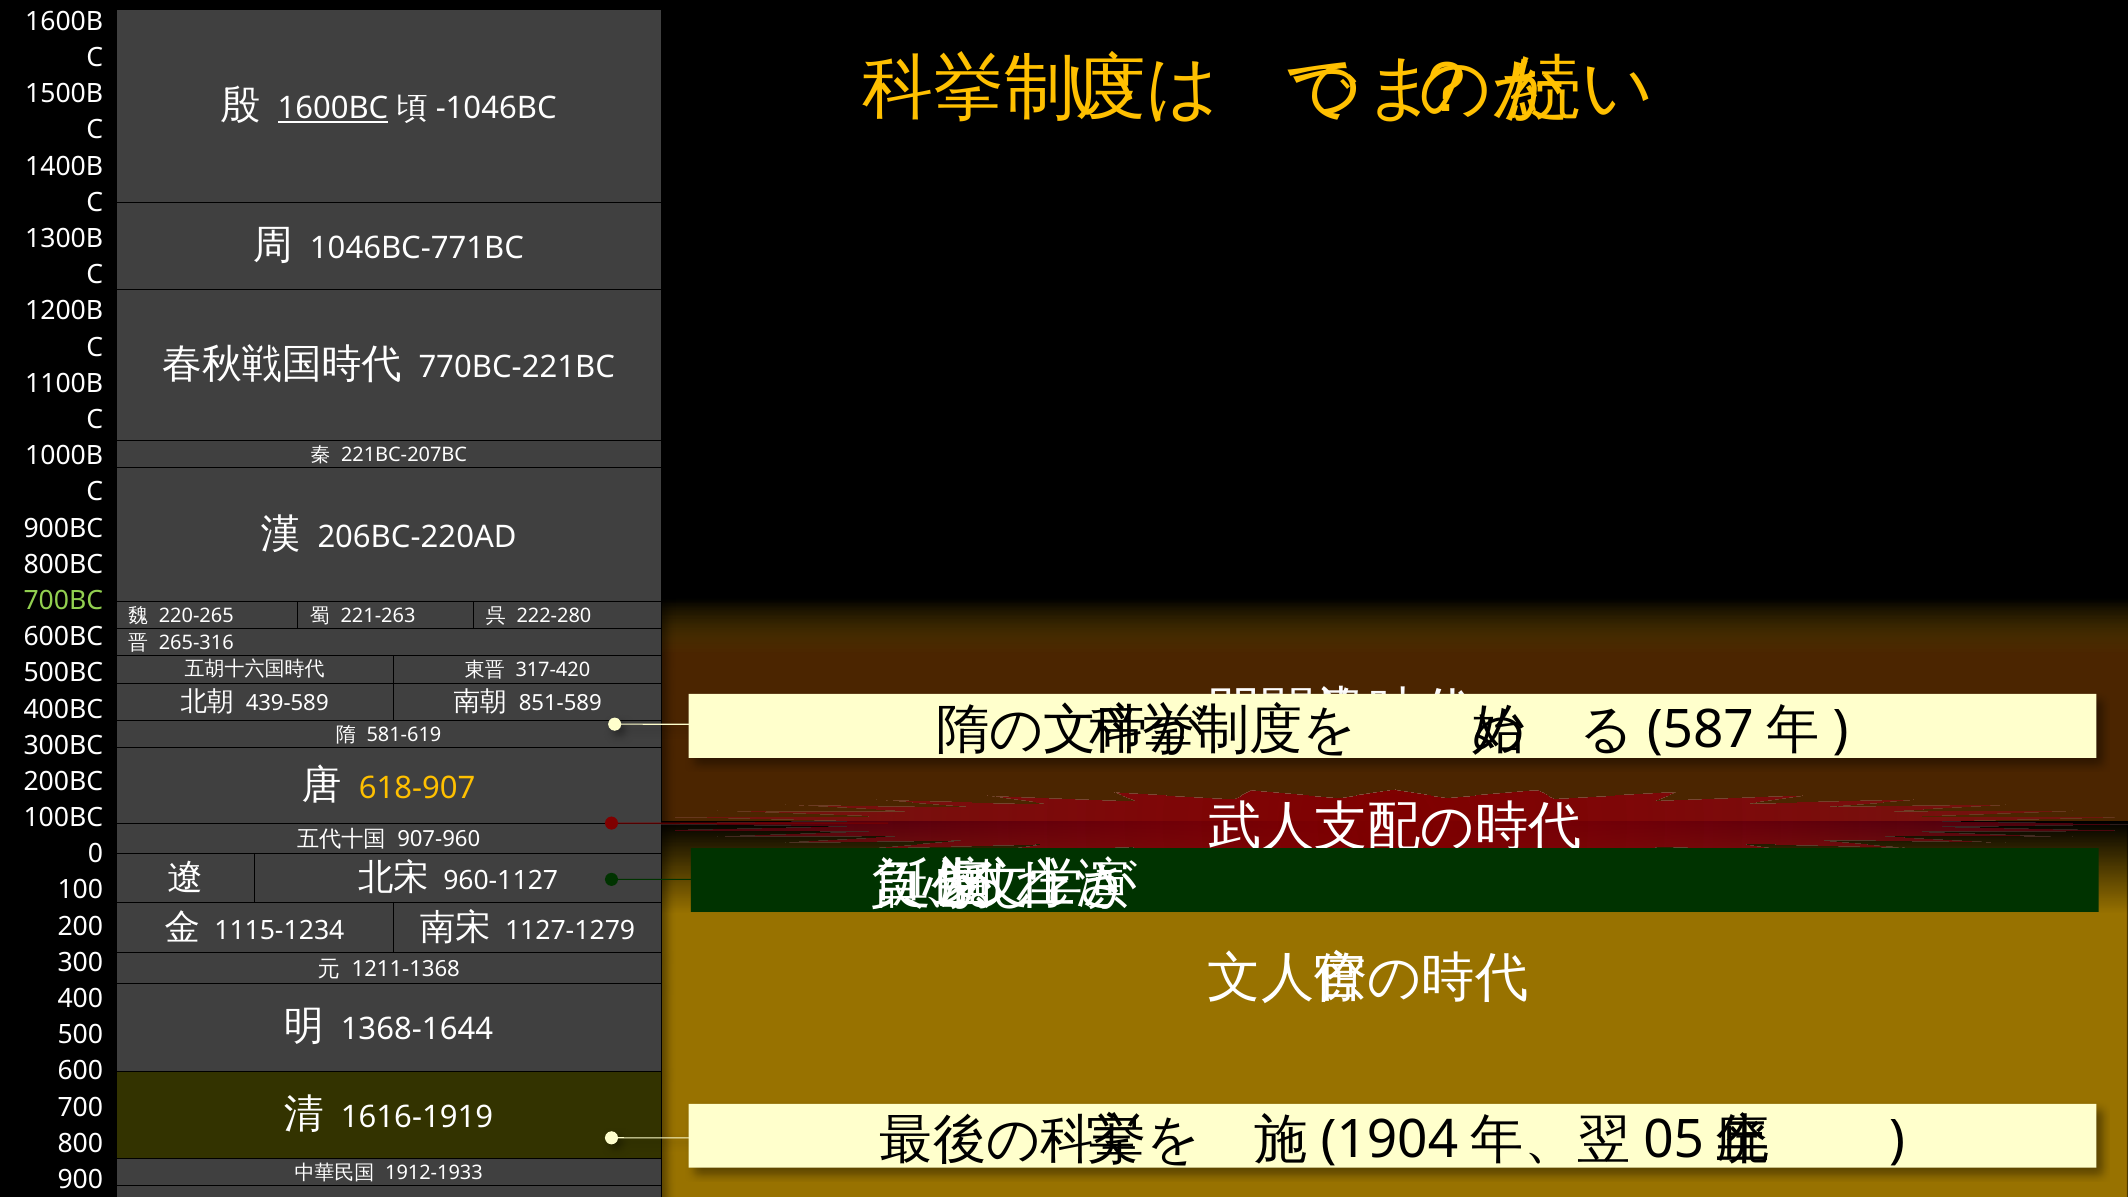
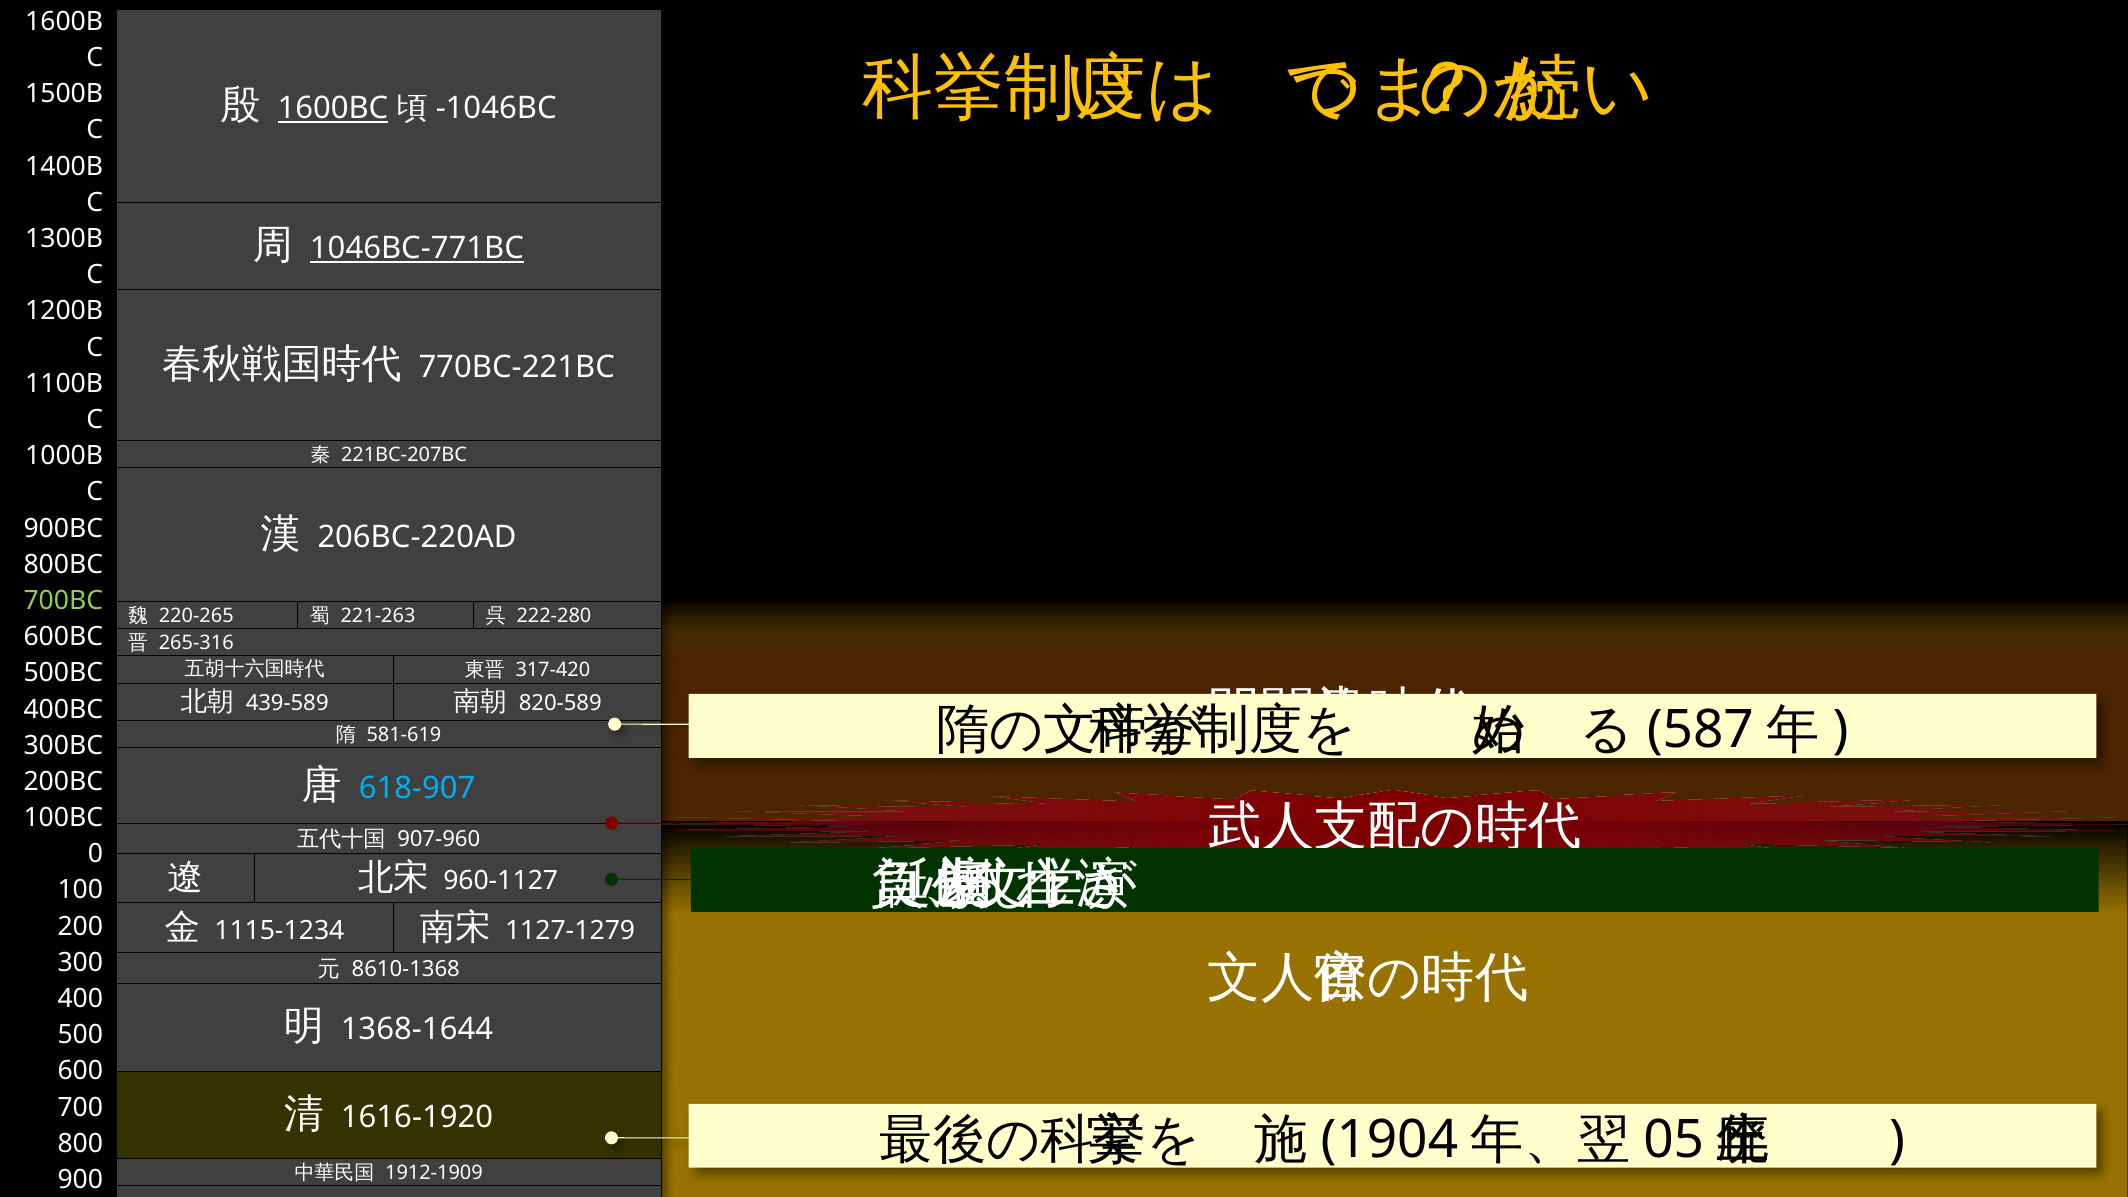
1046BC-771BC underline: none -> present
851-589: 851-589 -> 820-589
618-907 colour: yellow -> light blue
1211-1368: 1211-1368 -> 8610-1368
1616-1919: 1616-1919 -> 1616-1920
1912-1933: 1912-1933 -> 1912-1909
